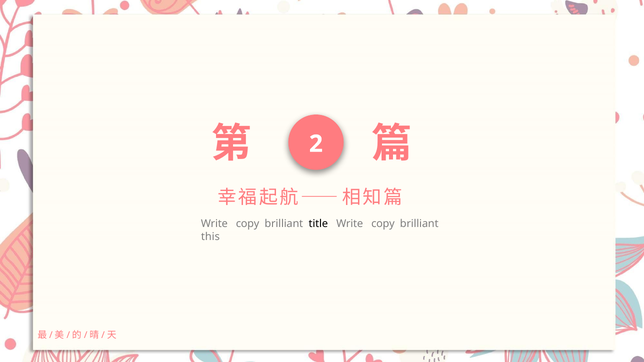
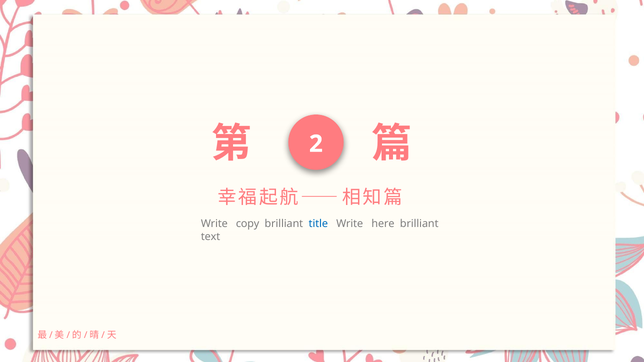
title colour: black -> blue
copy at (383, 224): copy -> here
this: this -> text
